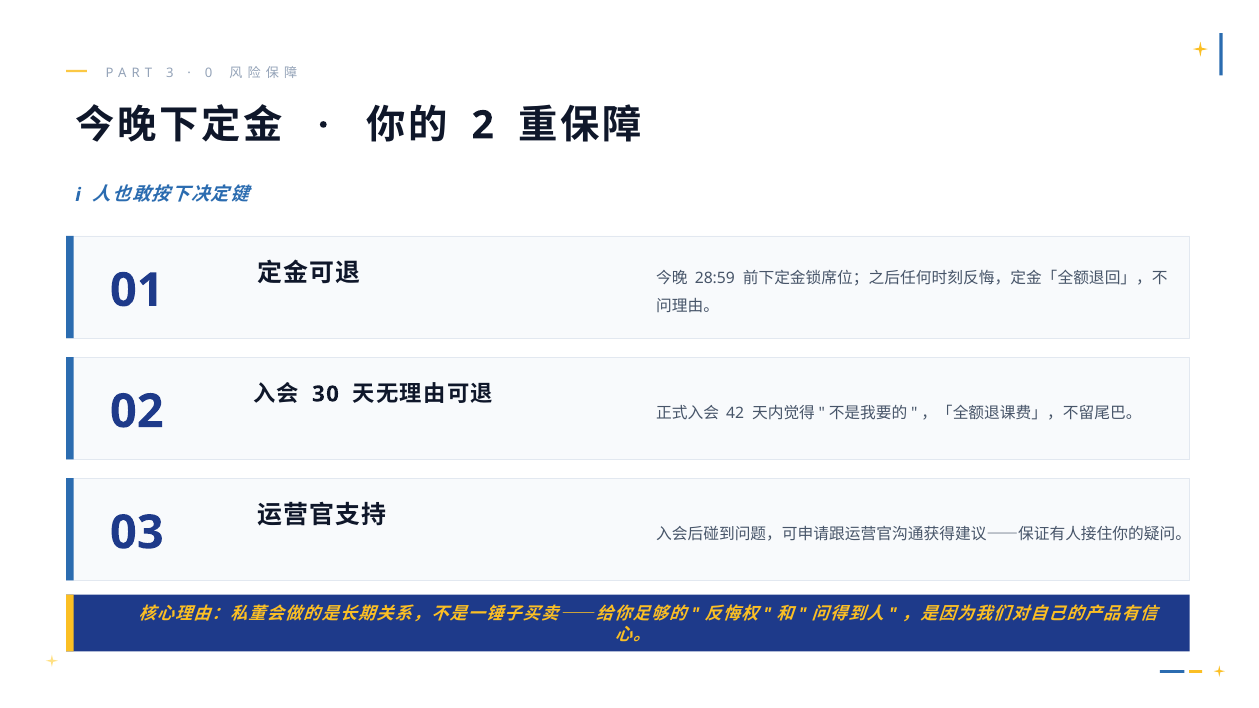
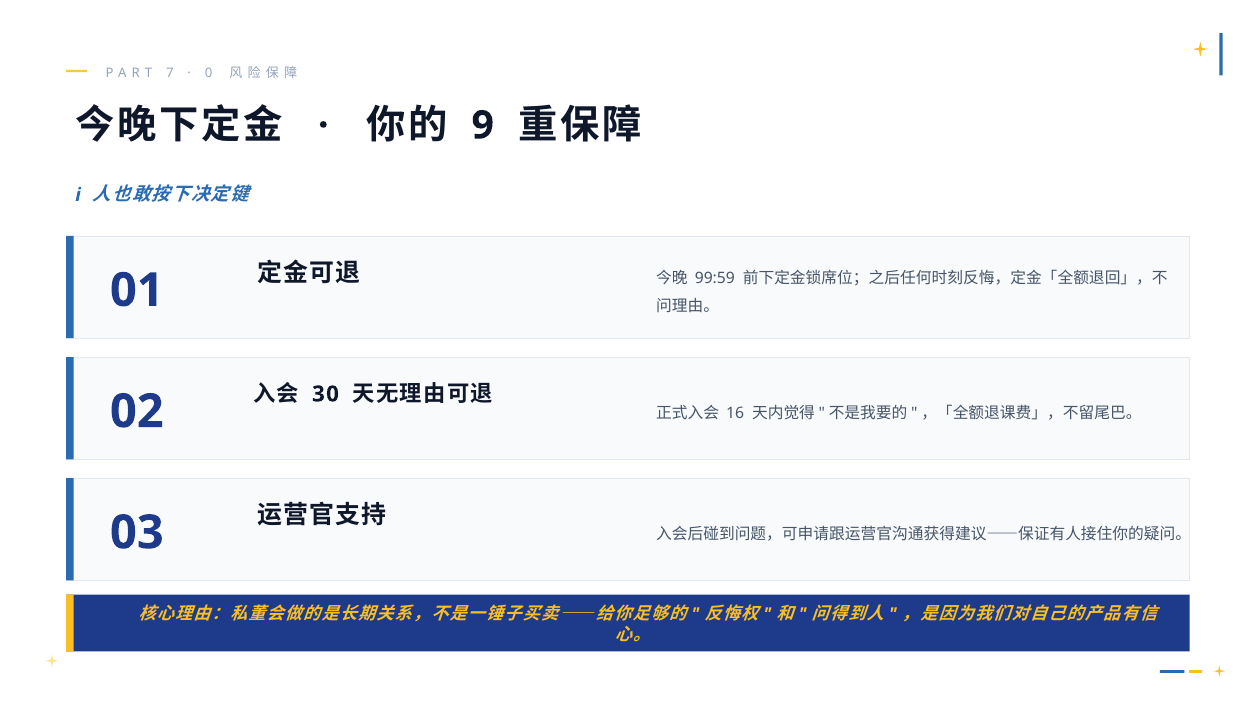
3: 3 -> 7
2: 2 -> 9
28:59: 28:59 -> 99:59
42: 42 -> 16
